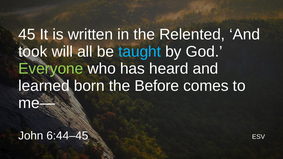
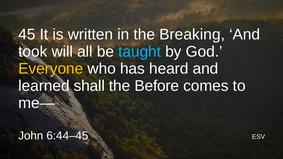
Relented: Relented -> Breaking
Everyone colour: light green -> yellow
born: born -> shall
